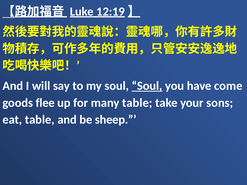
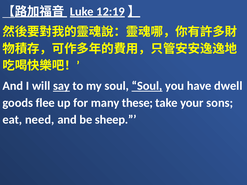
say underline: none -> present
come: come -> dwell
many table: table -> these
eat table: table -> need
